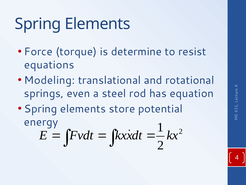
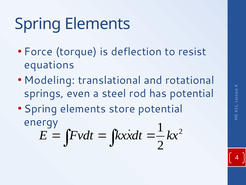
determine: determine -> deflection
has equation: equation -> potential
